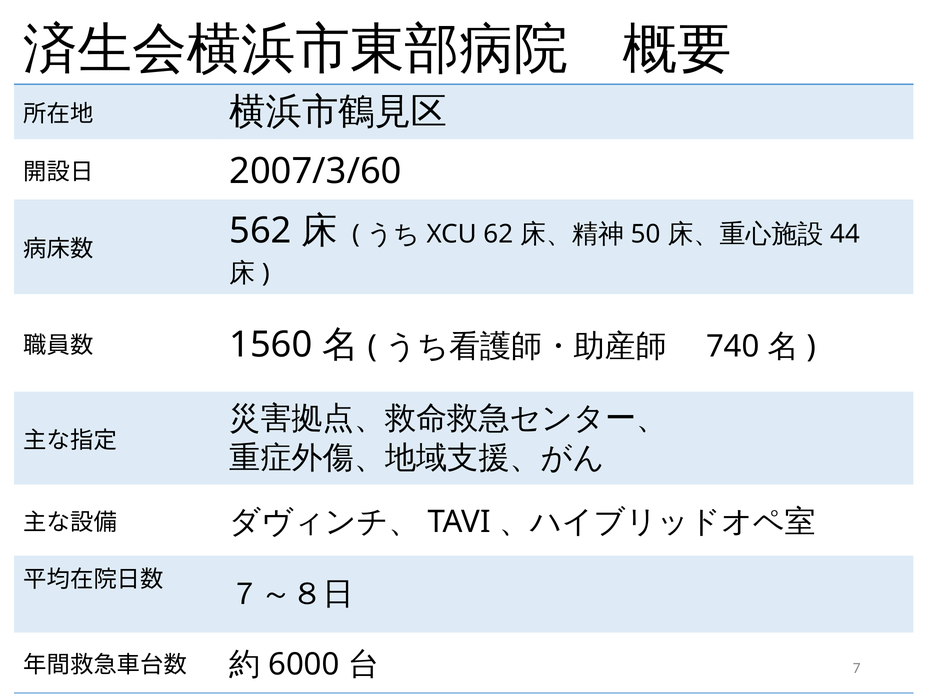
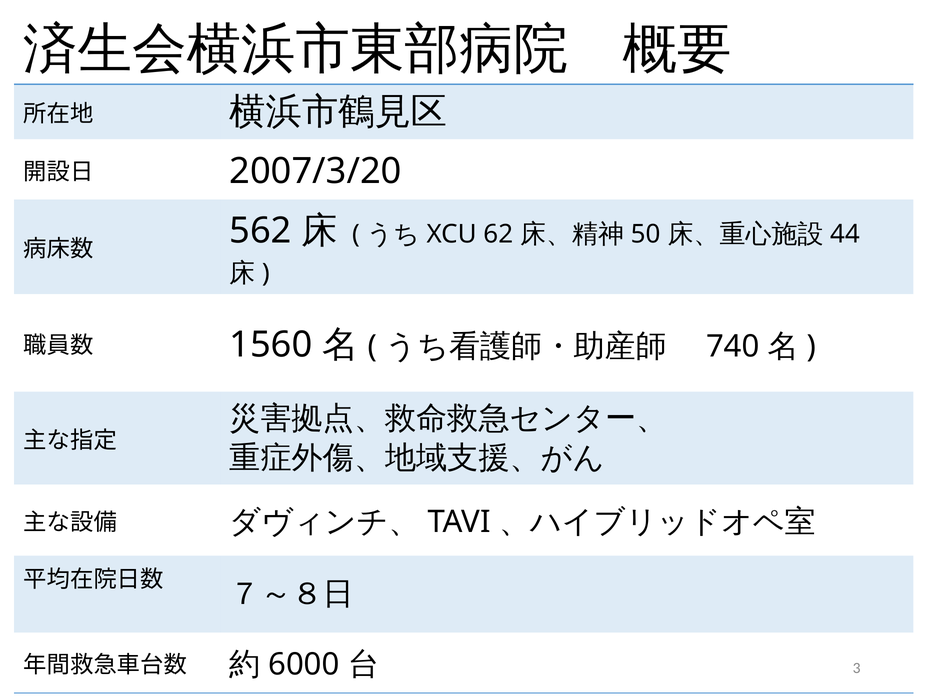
2007/3/60: 2007/3/60 -> 2007/3/20
7: 7 -> 3
